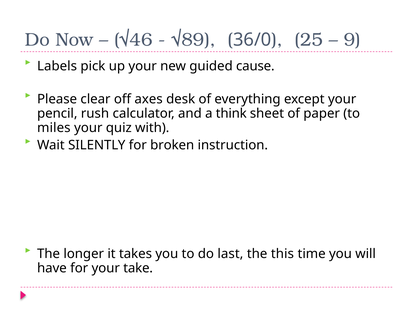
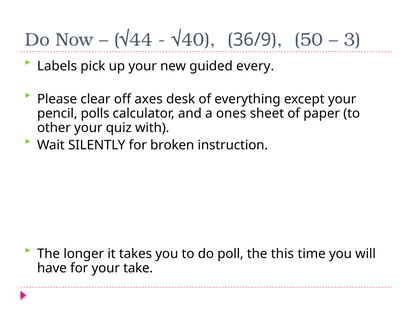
√46: √46 -> √44
√89: √89 -> √40
36/0: 36/0 -> 36/9
25: 25 -> 50
9: 9 -> 3
cause: cause -> every
rush: rush -> polls
think: think -> ones
miles: miles -> other
last: last -> poll
